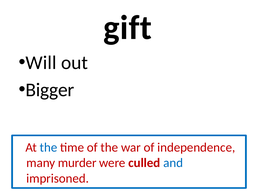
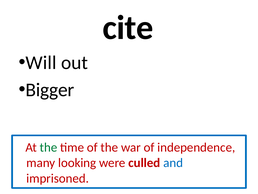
gift: gift -> cite
the at (48, 147) colour: blue -> green
murder: murder -> looking
